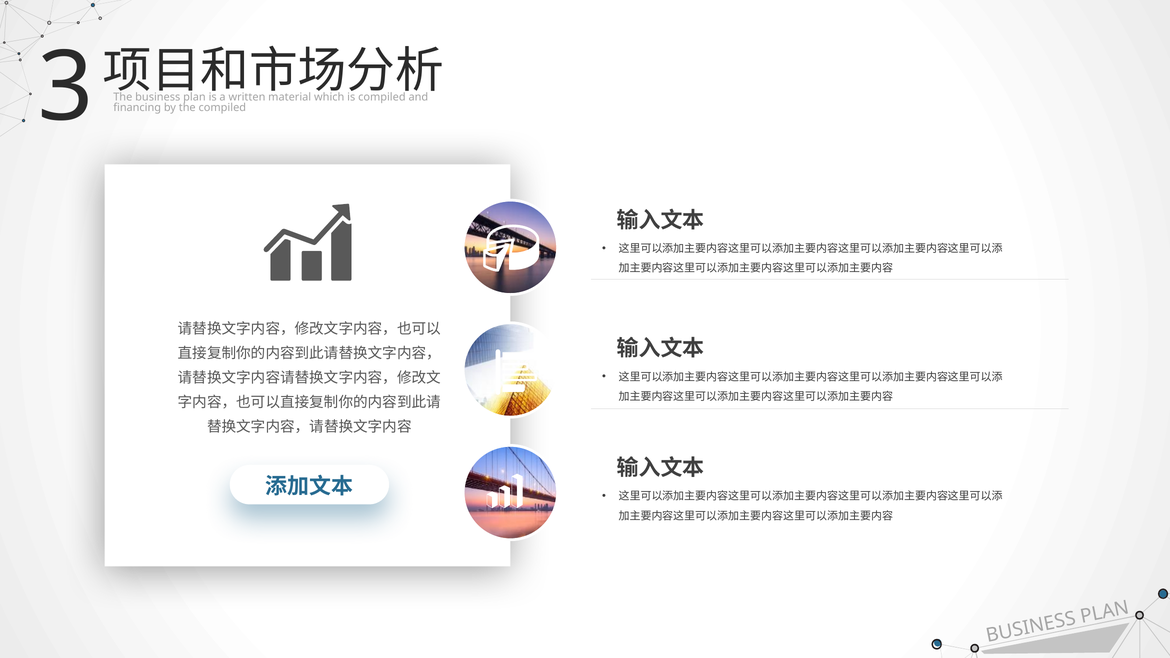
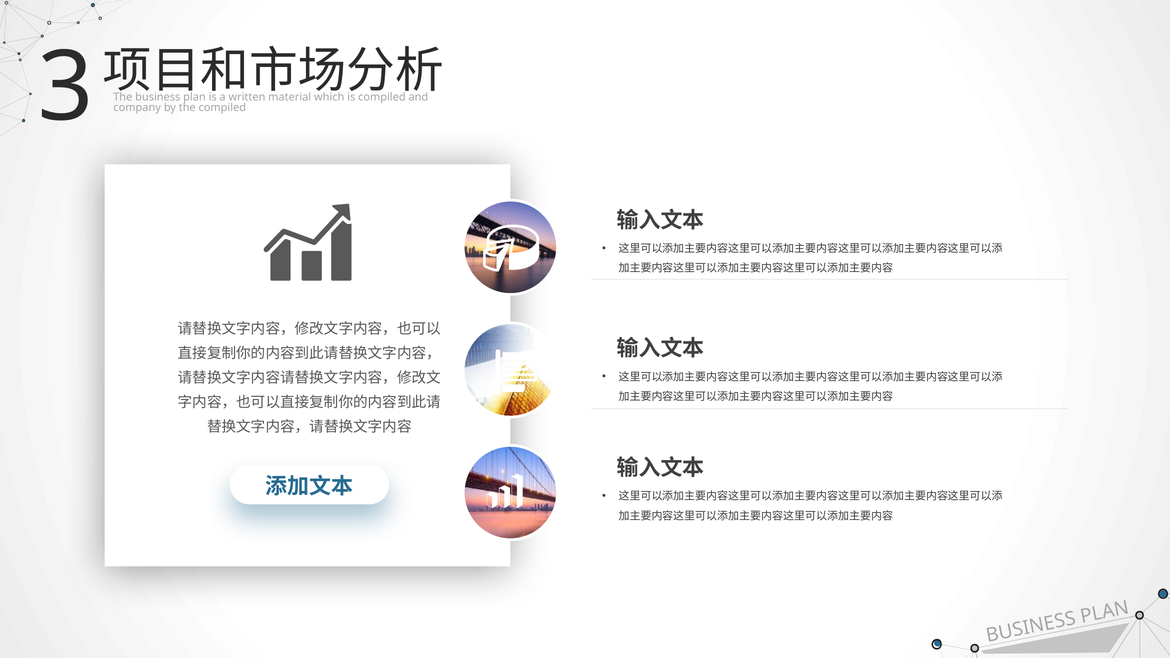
financing: financing -> company
